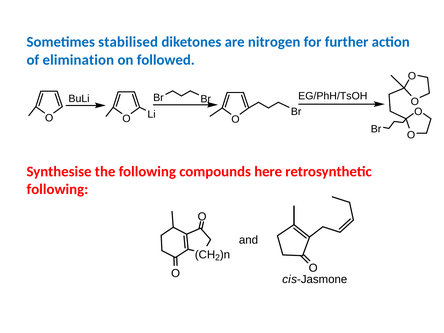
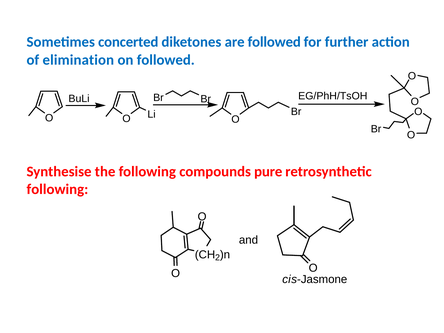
stabilised: stabilised -> concerted
are nitrogen: nitrogen -> followed
here: here -> pure
